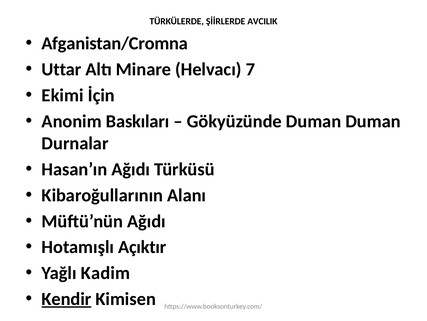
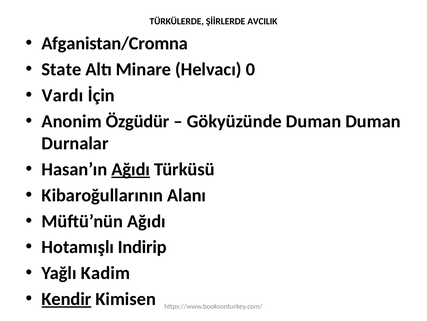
Uttar: Uttar -> State
7: 7 -> 0
Ekimi: Ekimi -> Vardı
Baskıları: Baskıları -> Özgüdür
Ağıdı at (131, 169) underline: none -> present
Açıktır: Açıktır -> Indirip
